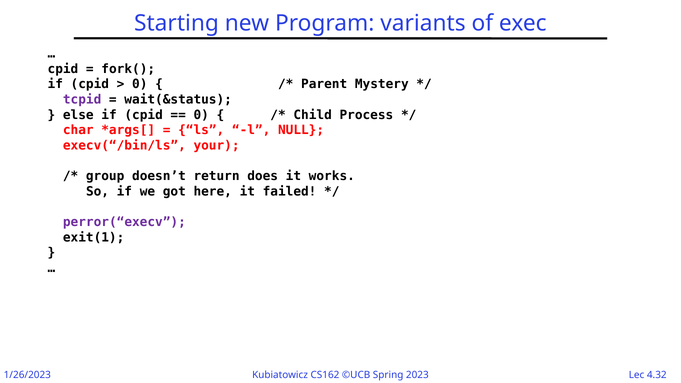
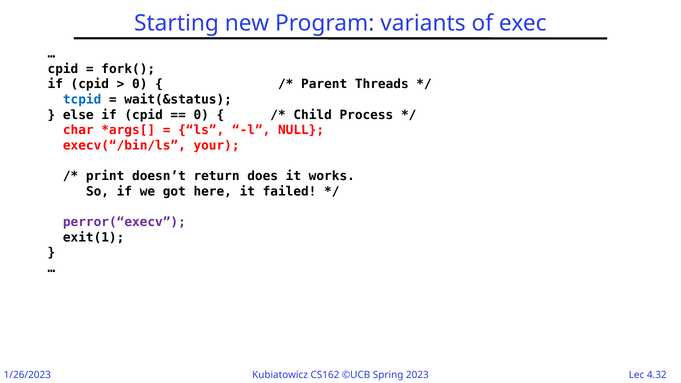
Mystery: Mystery -> Threads
tcpid colour: purple -> blue
group: group -> print
